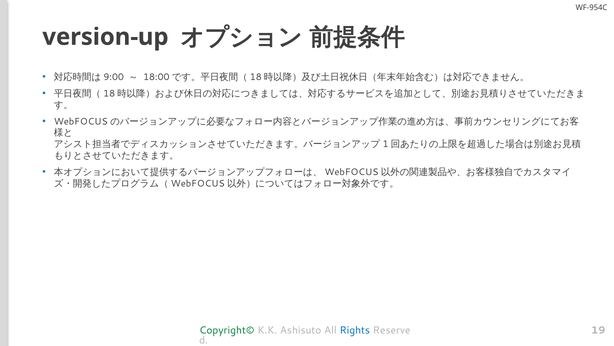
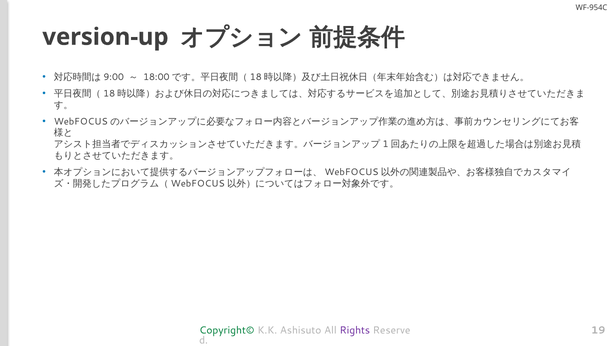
Rights colour: blue -> purple
